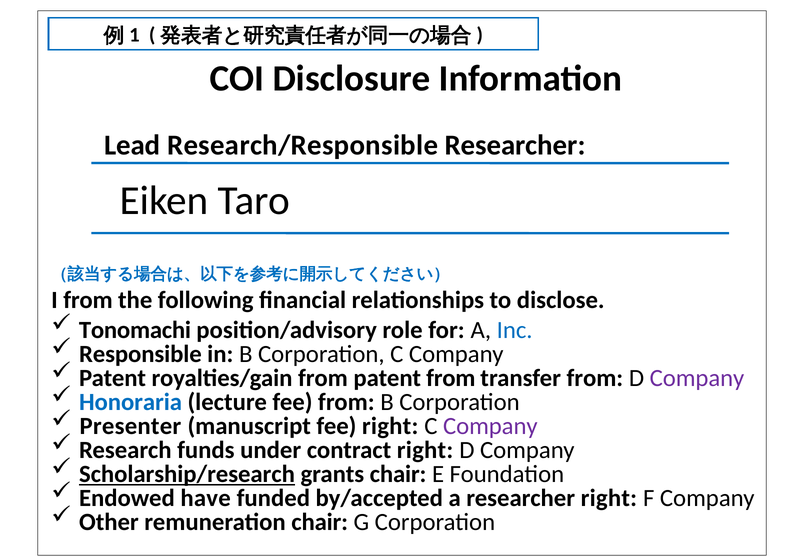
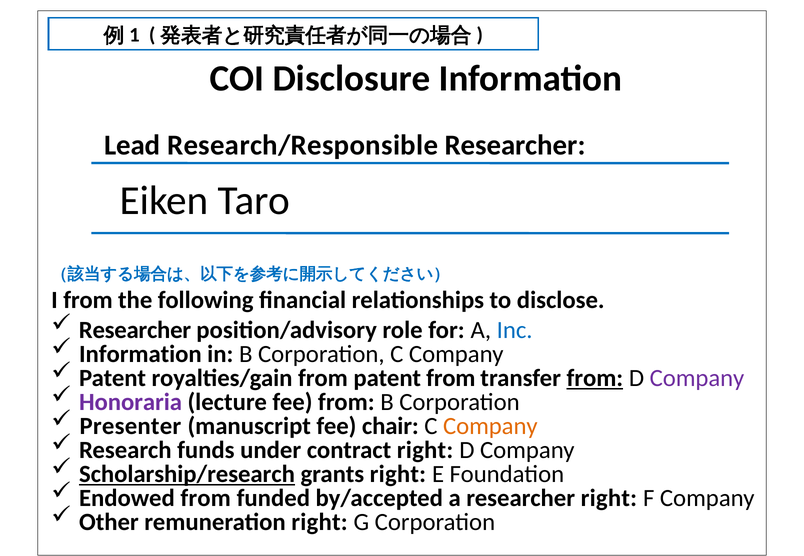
Tonomachi at (135, 331): Tonomachi -> Researcher
Responsible at (140, 355): Responsible -> Information
from at (595, 379) underline: none -> present
Honoraria colour: blue -> purple
fee right: right -> chair
Company at (490, 427) colour: purple -> orange
grants chair: chair -> right
Endowed have: have -> from
remuneration chair: chair -> right
